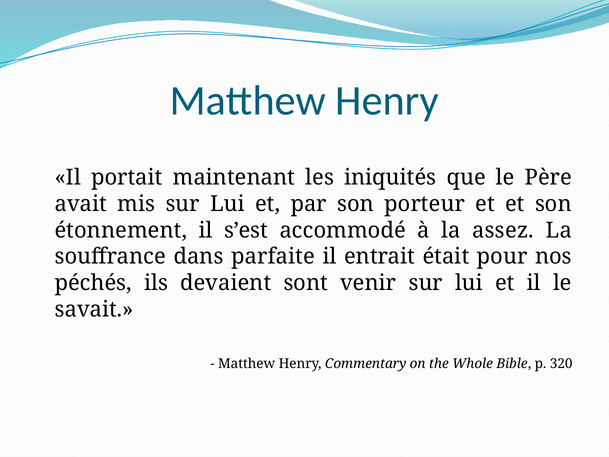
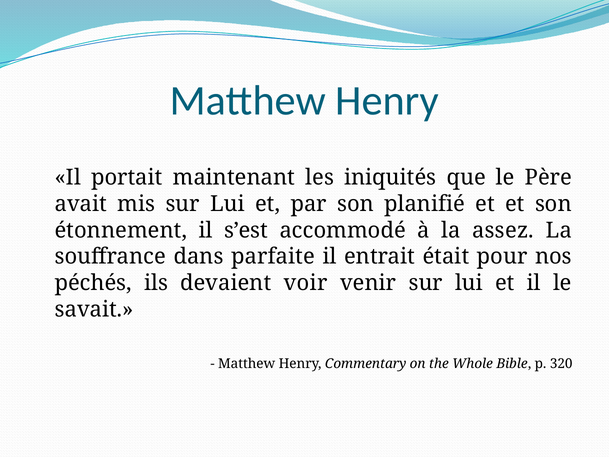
porteur: porteur -> planifié
sont: sont -> voir
